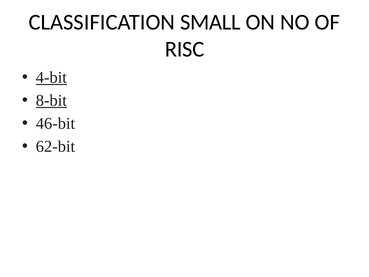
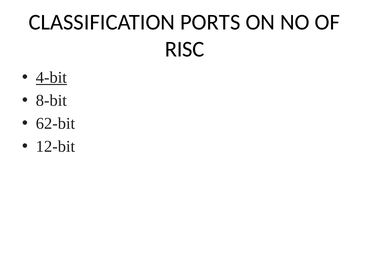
SMALL: SMALL -> PORTS
8-bit underline: present -> none
46-bit: 46-bit -> 62-bit
62-bit: 62-bit -> 12-bit
